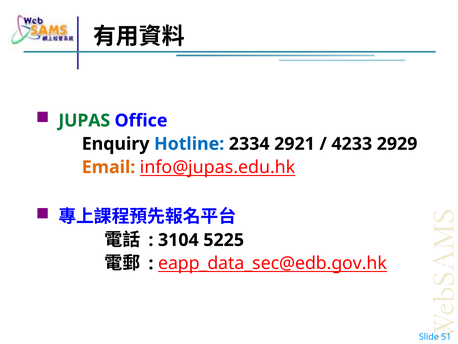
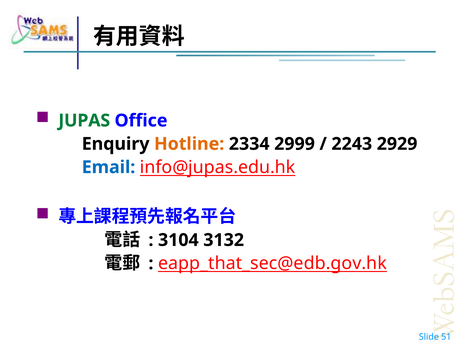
Hotline colour: blue -> orange
2921: 2921 -> 2999
4233: 4233 -> 2243
Email colour: orange -> blue
5225: 5225 -> 3132
eapp_data_sec@edb.gov.hk: eapp_data_sec@edb.gov.hk -> eapp_that_sec@edb.gov.hk
